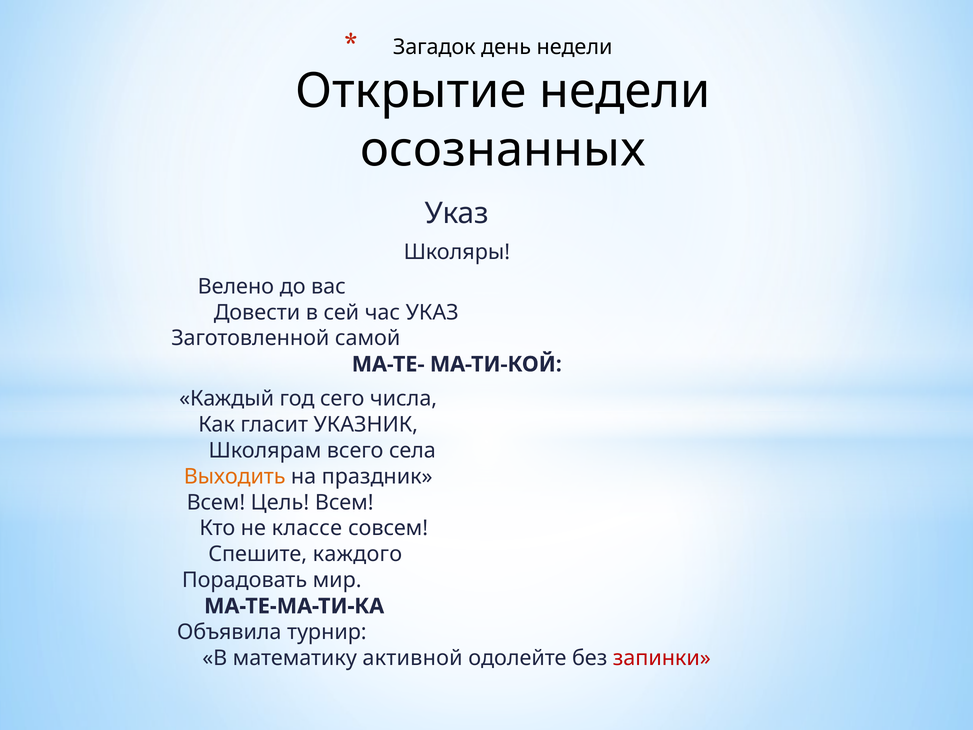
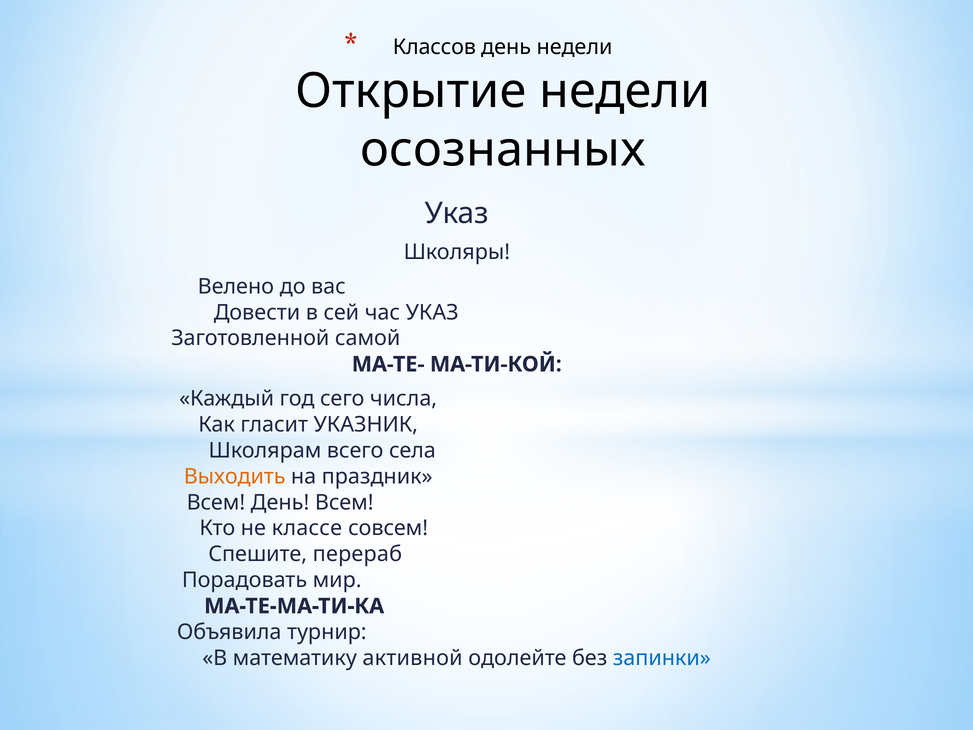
Загадок: Загадок -> Классов
Всем Цель: Цель -> День
каждого: каждого -> перераб
запинки colour: red -> blue
